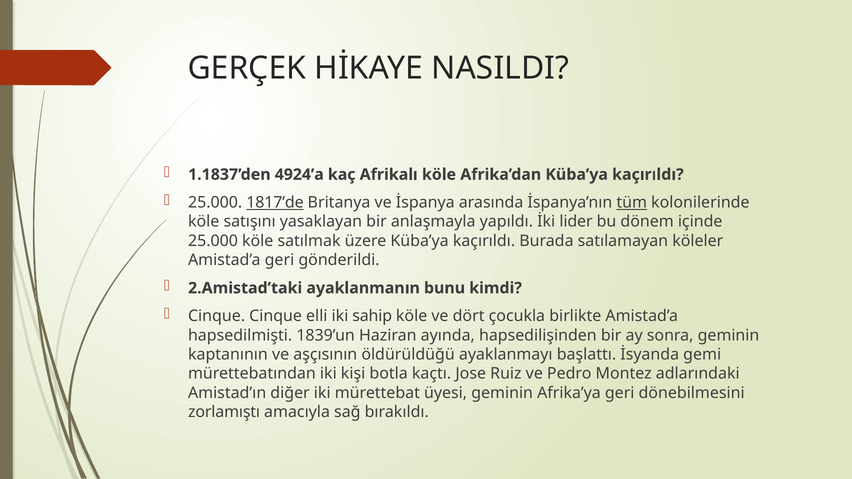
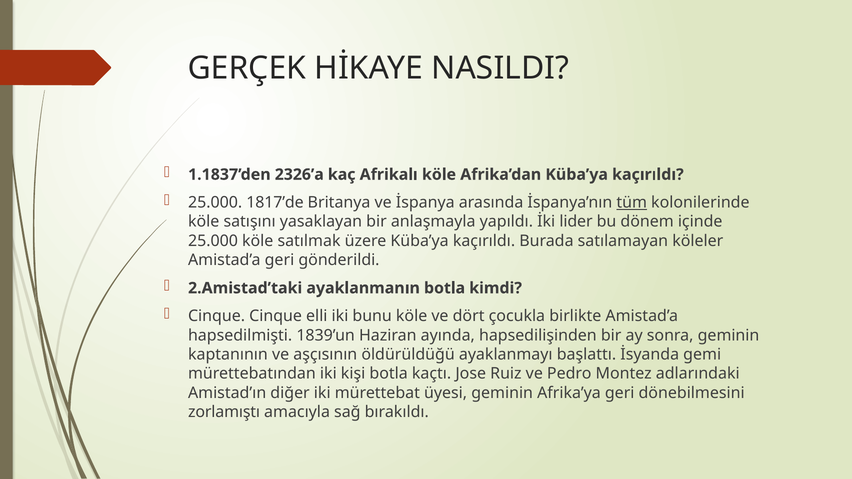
4924’a: 4924’a -> 2326’a
1817’de underline: present -> none
ayaklanmanın bunu: bunu -> botla
sahip: sahip -> bunu
